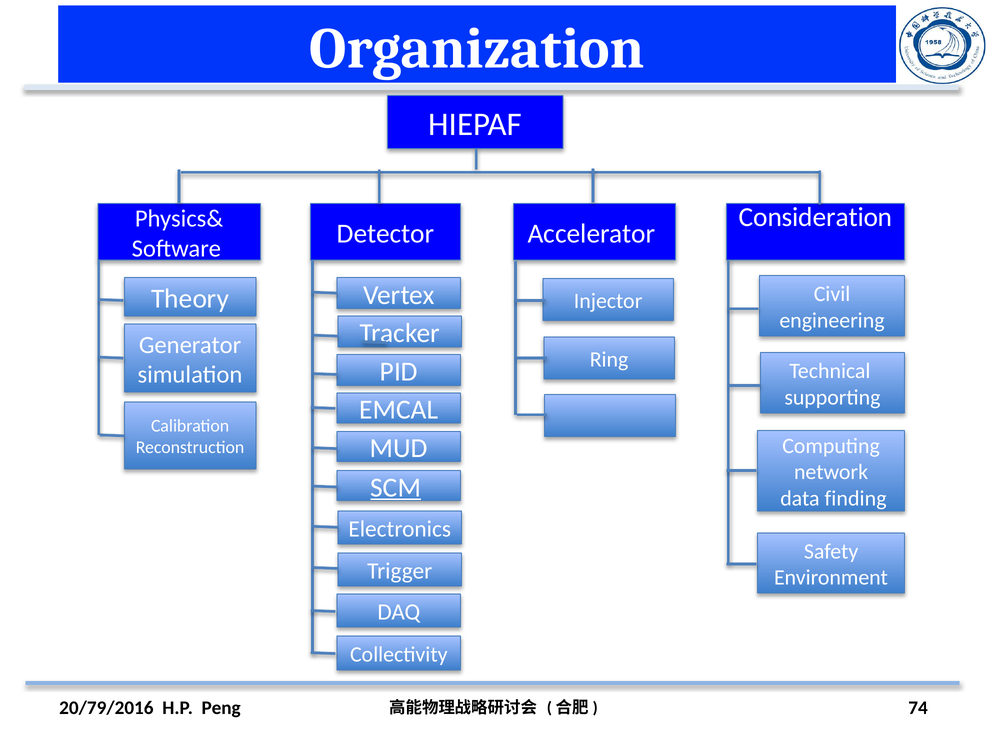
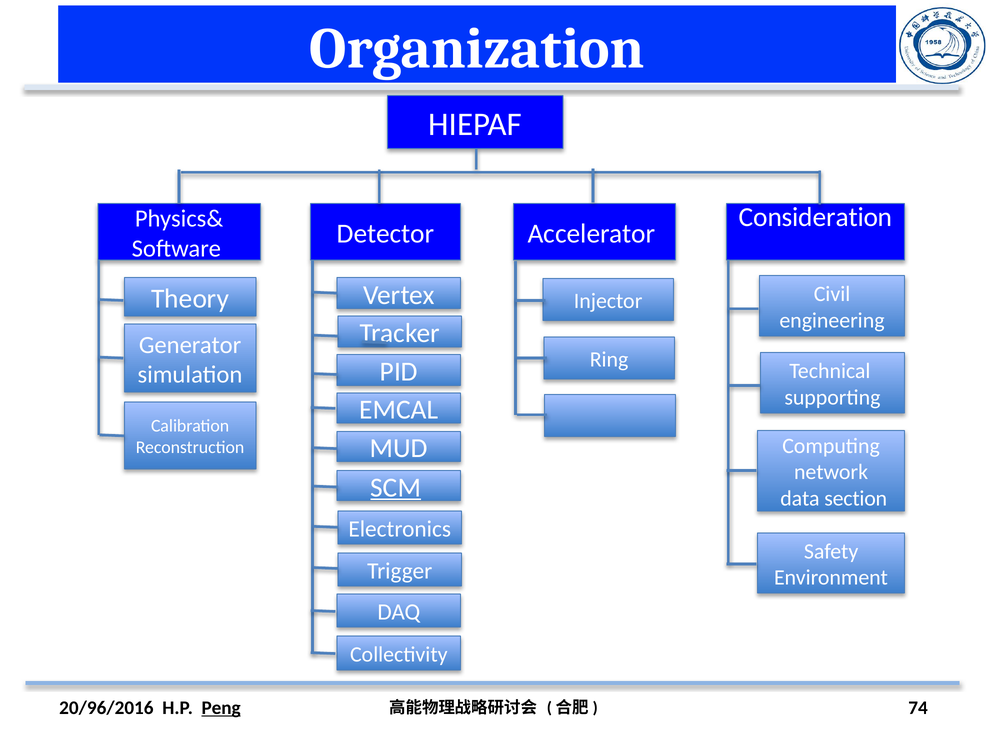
finding: finding -> section
20/79/2016: 20/79/2016 -> 20/96/2016
Peng underline: none -> present
